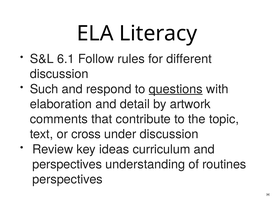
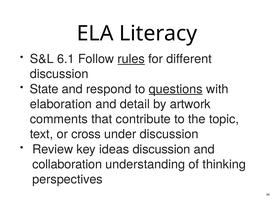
rules underline: none -> present
Such: Such -> State
ideas curriculum: curriculum -> discussion
perspectives at (67, 165): perspectives -> collaboration
routines: routines -> thinking
